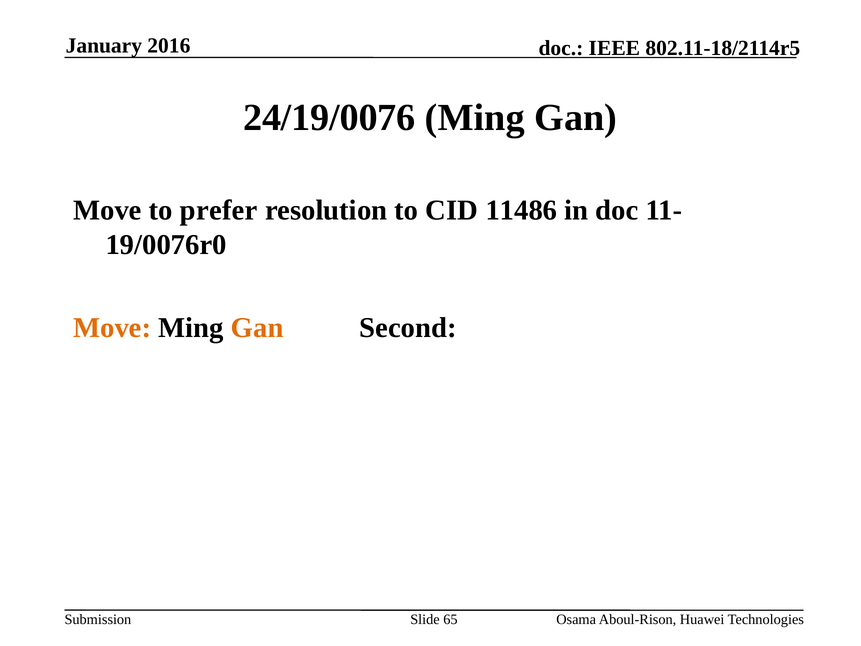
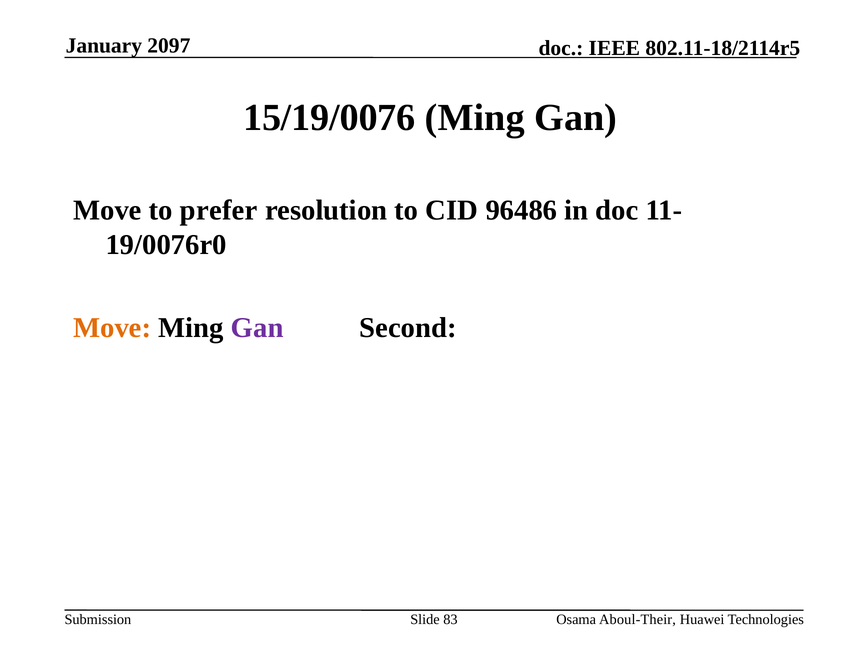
2016: 2016 -> 2097
24/19/0076: 24/19/0076 -> 15/19/0076
11486: 11486 -> 96486
Gan at (257, 328) colour: orange -> purple
65: 65 -> 83
Aboul-Rison: Aboul-Rison -> Aboul-Their
